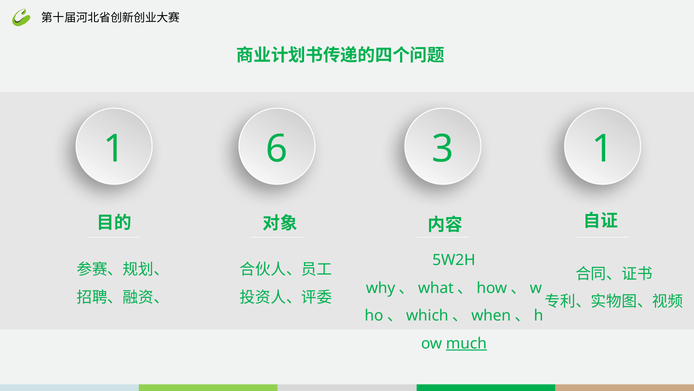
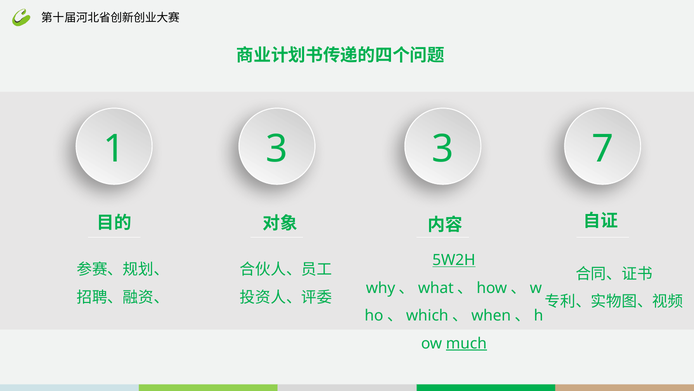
1 6: 6 -> 3
3 1: 1 -> 7
5W2H underline: none -> present
